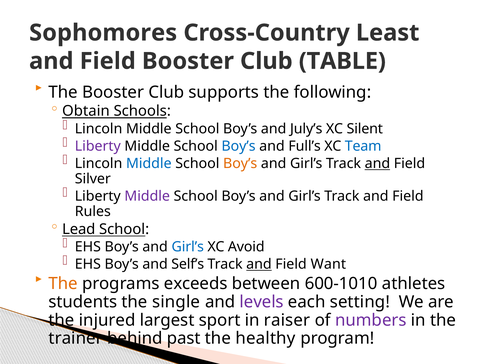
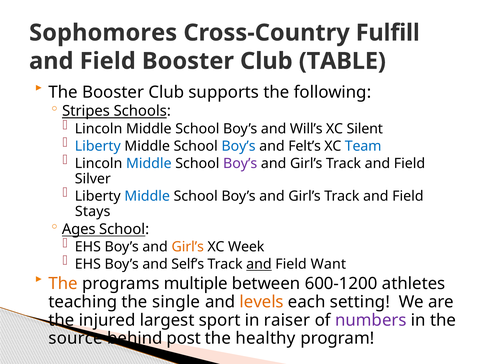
Least: Least -> Fulfill
Obtain: Obtain -> Stripes
July’s: July’s -> Will’s
Liberty at (98, 146) colour: purple -> blue
Full’s: Full’s -> Felt’s
Boy’s at (240, 164) colour: orange -> purple
and at (377, 164) underline: present -> none
Middle at (147, 196) colour: purple -> blue
Rules: Rules -> Stays
Lead: Lead -> Ages
Girl’s at (188, 247) colour: blue -> orange
Avoid: Avoid -> Week
exceeds: exceeds -> multiple
600-1010: 600-1010 -> 600-1200
students: students -> teaching
levels colour: purple -> orange
trainer: trainer -> source
past: past -> post
